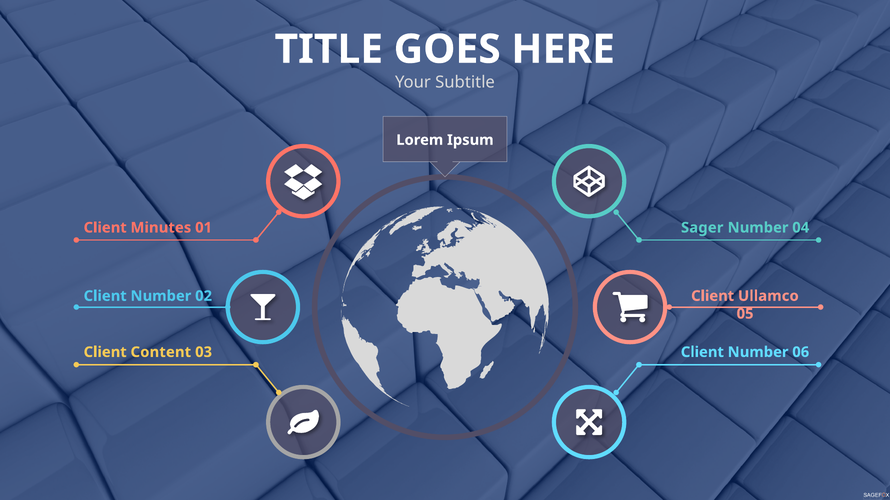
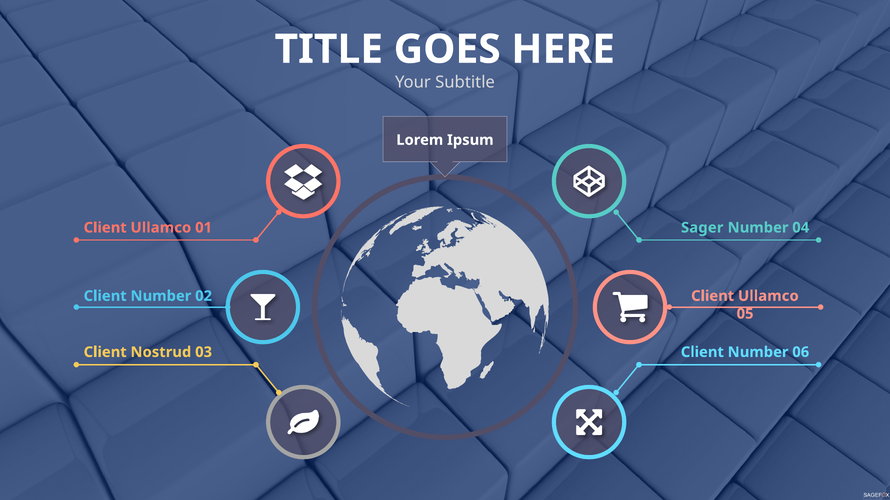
Minutes at (161, 228): Minutes -> Ullamco
Content: Content -> Nostrud
